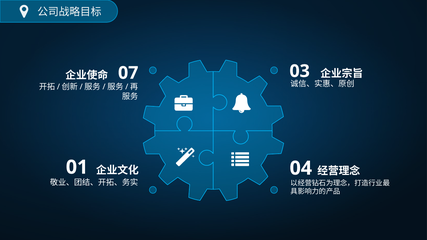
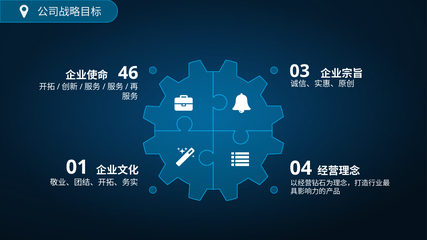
07: 07 -> 46
